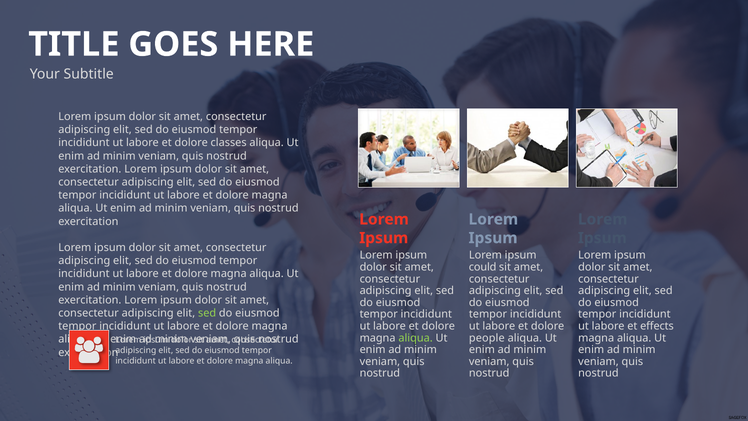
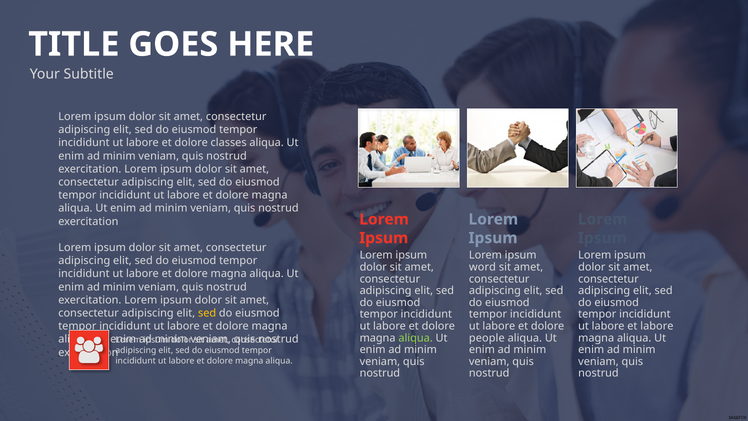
could: could -> word
sed at (207, 313) colour: light green -> yellow
et effects: effects -> labore
